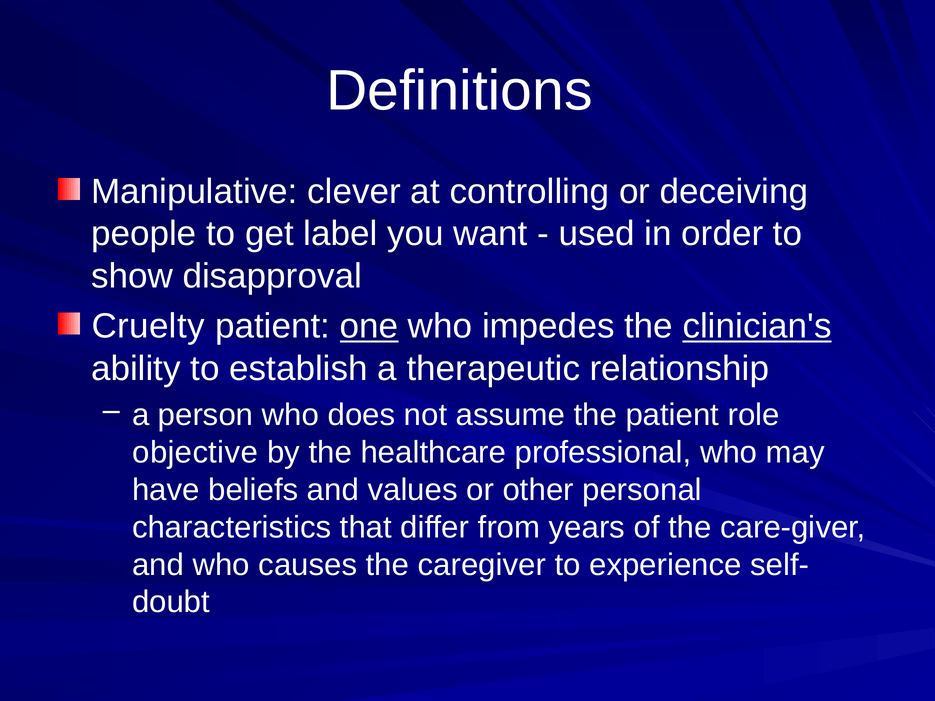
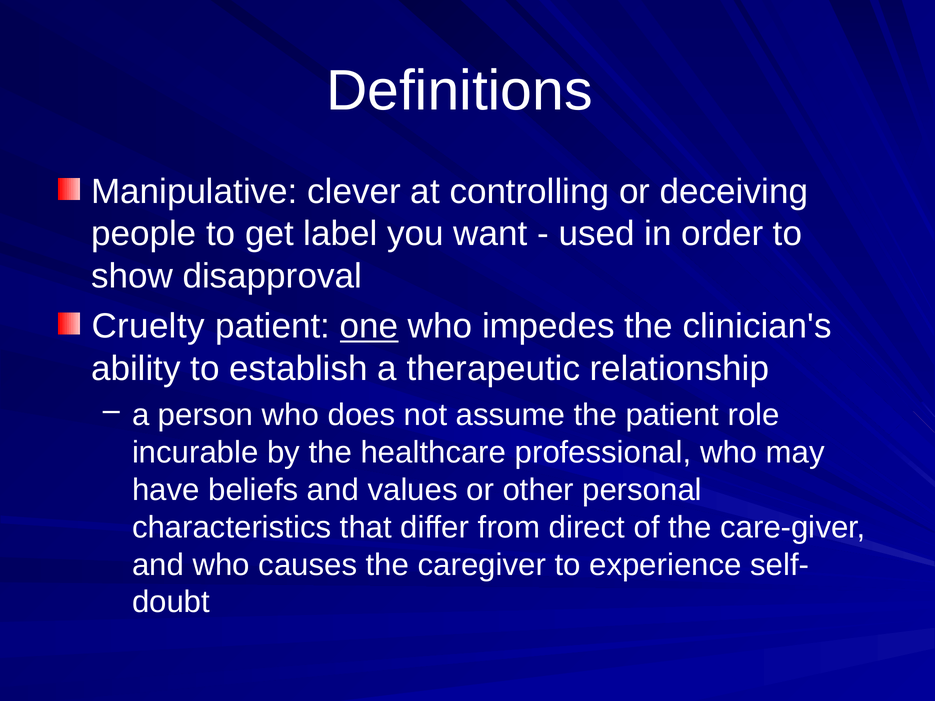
clinician's underline: present -> none
objective: objective -> incurable
years: years -> direct
